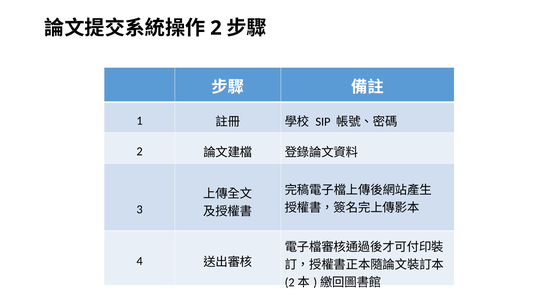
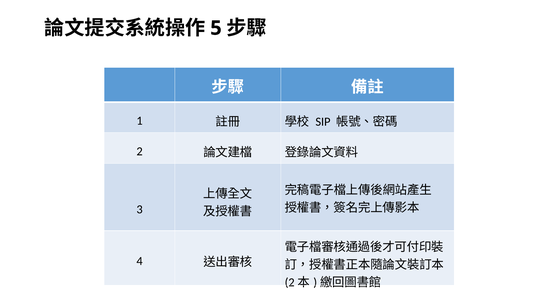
2 at (216, 28): 2 -> 5
